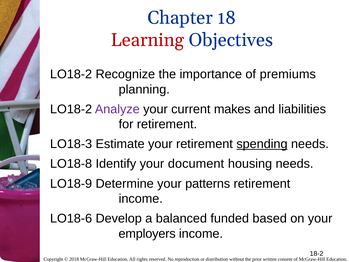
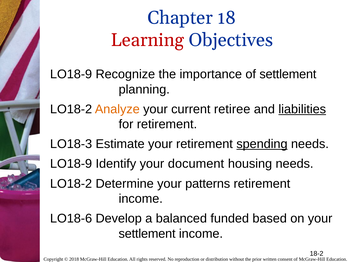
LO18-2 at (71, 74): LO18-2 -> LO18-9
of premiums: premiums -> settlement
Analyze colour: purple -> orange
makes: makes -> retiree
liabilities underline: none -> present
LO18-8 at (71, 164): LO18-8 -> LO18-9
LO18-9 at (71, 183): LO18-9 -> LO18-2
employers at (147, 233): employers -> settlement
